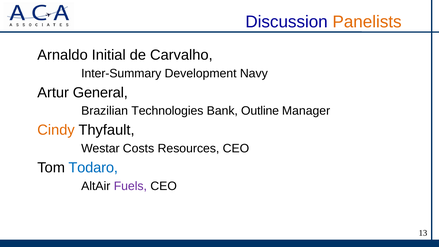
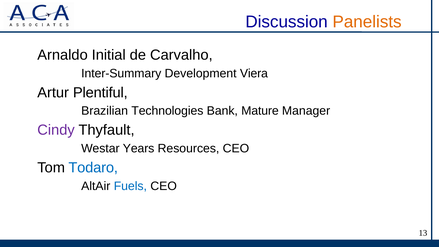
Navy: Navy -> Viera
General: General -> Plentiful
Outline: Outline -> Mature
Cindy colour: orange -> purple
Costs: Costs -> Years
Fuels colour: purple -> blue
